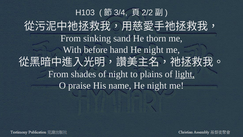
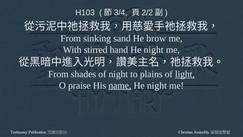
thorn: thorn -> brow
before: before -> stirred
name underline: none -> present
